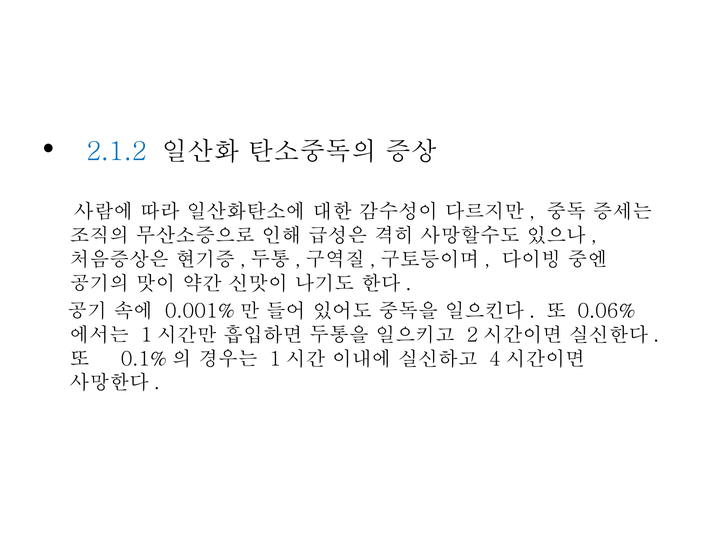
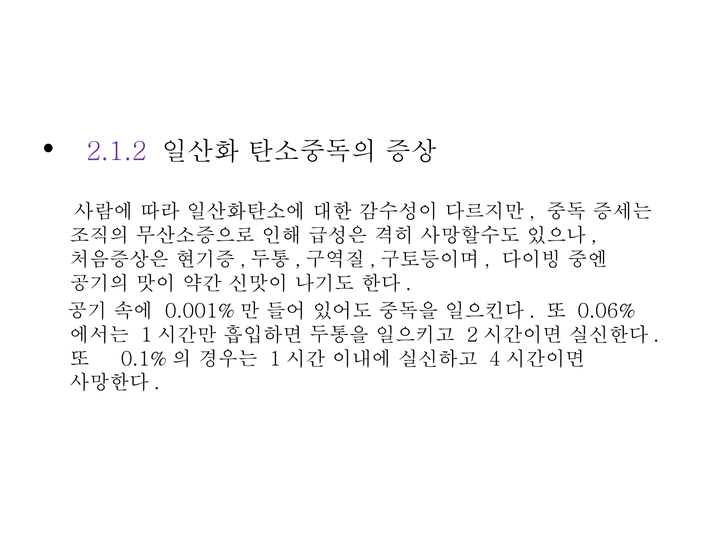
2.1.2 colour: blue -> purple
